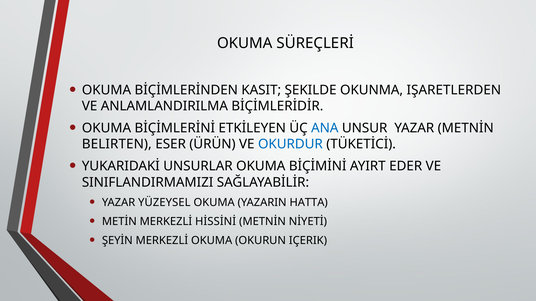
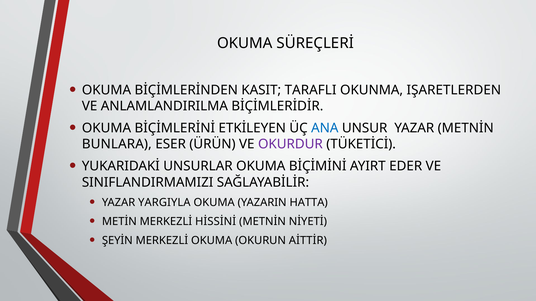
ŞEKILDE: ŞEKILDE -> TARAFLI
BELIRTEN: BELIRTEN -> BUNLARA
OKURDUR colour: blue -> purple
YÜZEYSEL: YÜZEYSEL -> YARGIYLA
IÇERIK: IÇERIK -> AİTTİR
